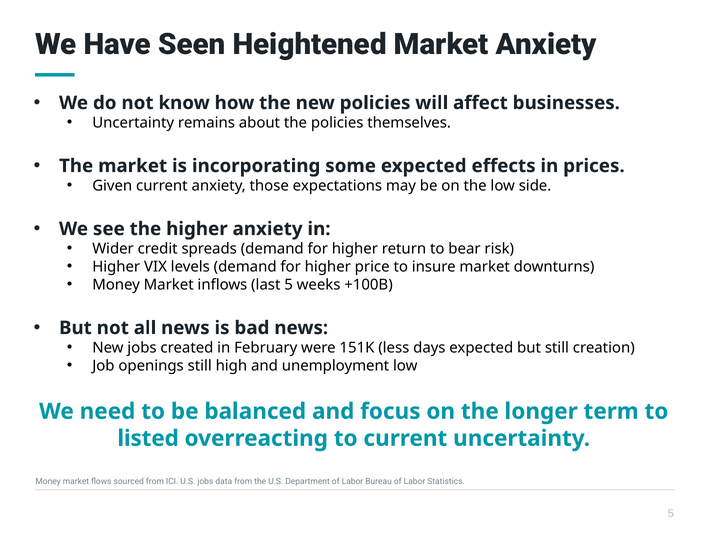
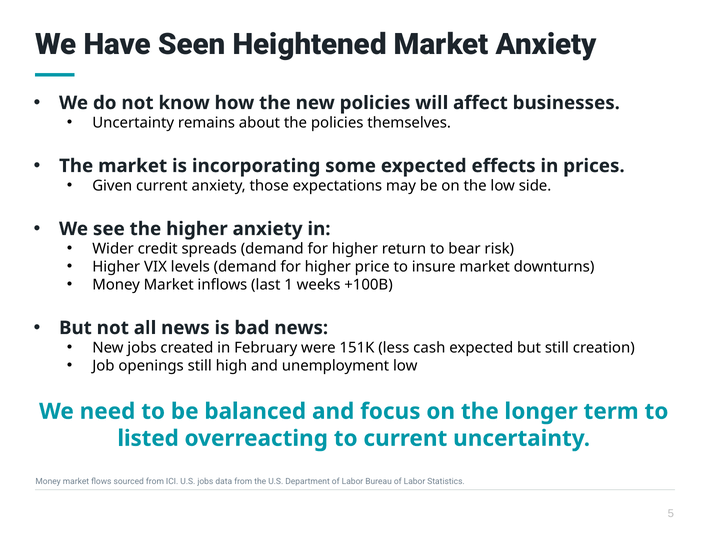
last 5: 5 -> 1
days: days -> cash
